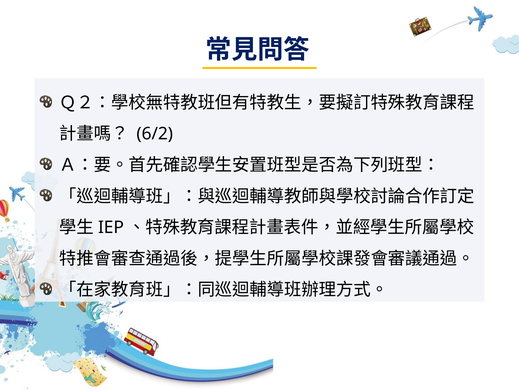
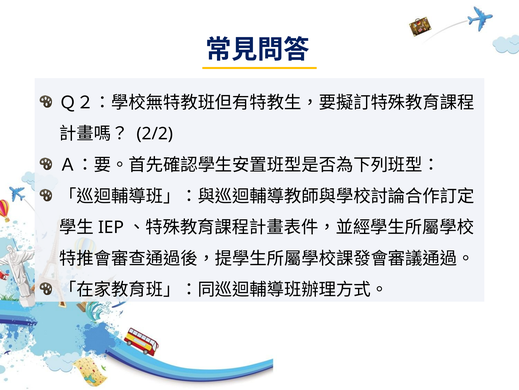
6/2: 6/2 -> 2/2
